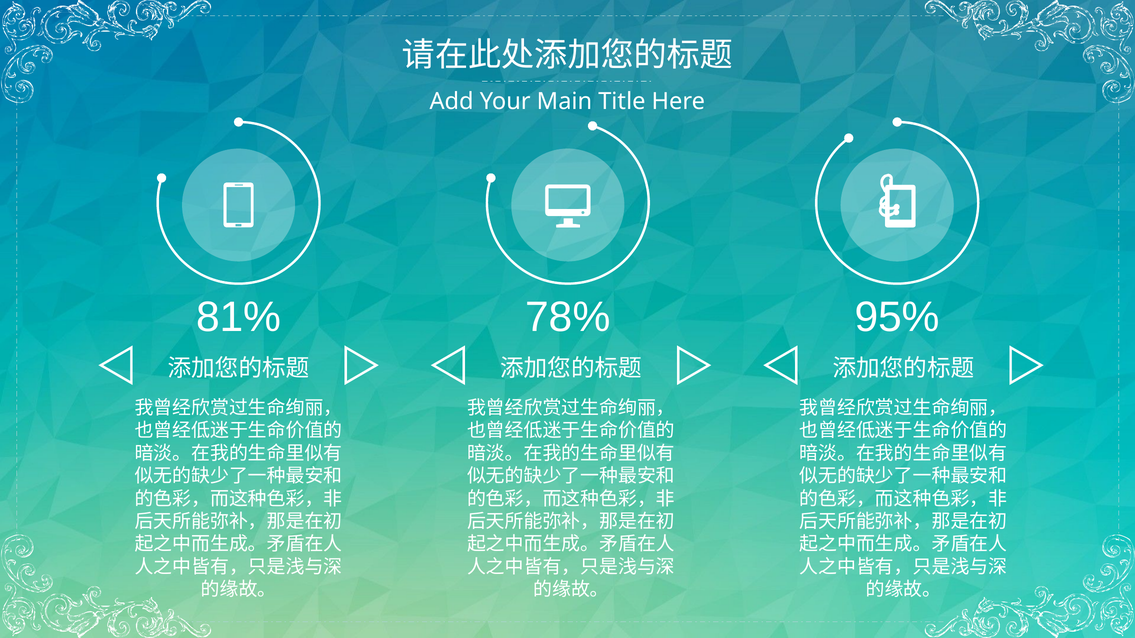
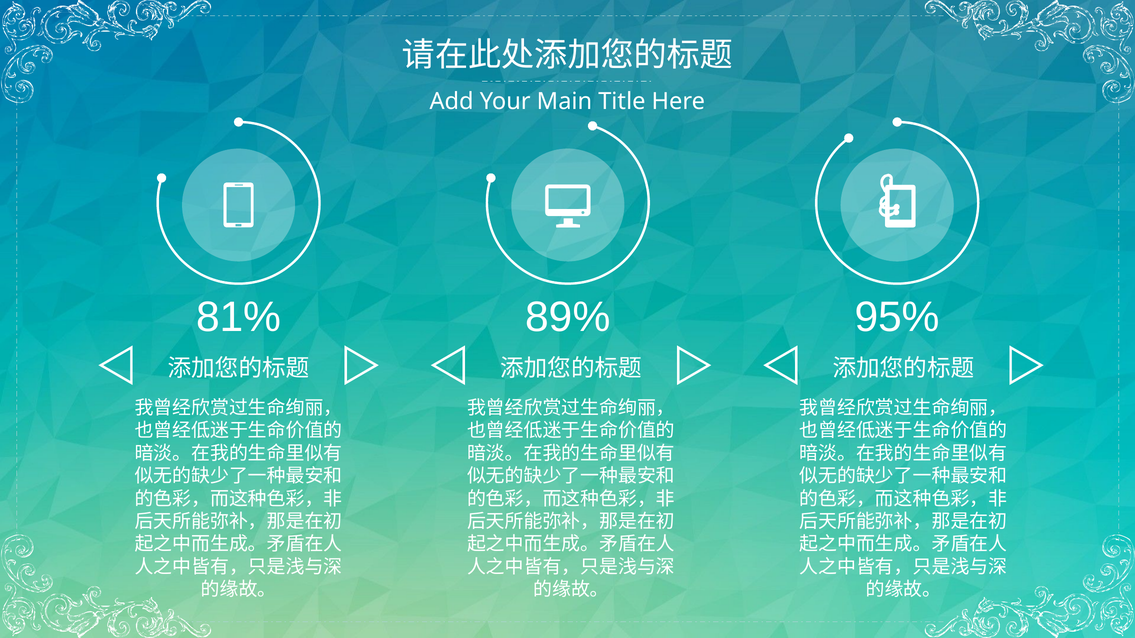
78%: 78% -> 89%
